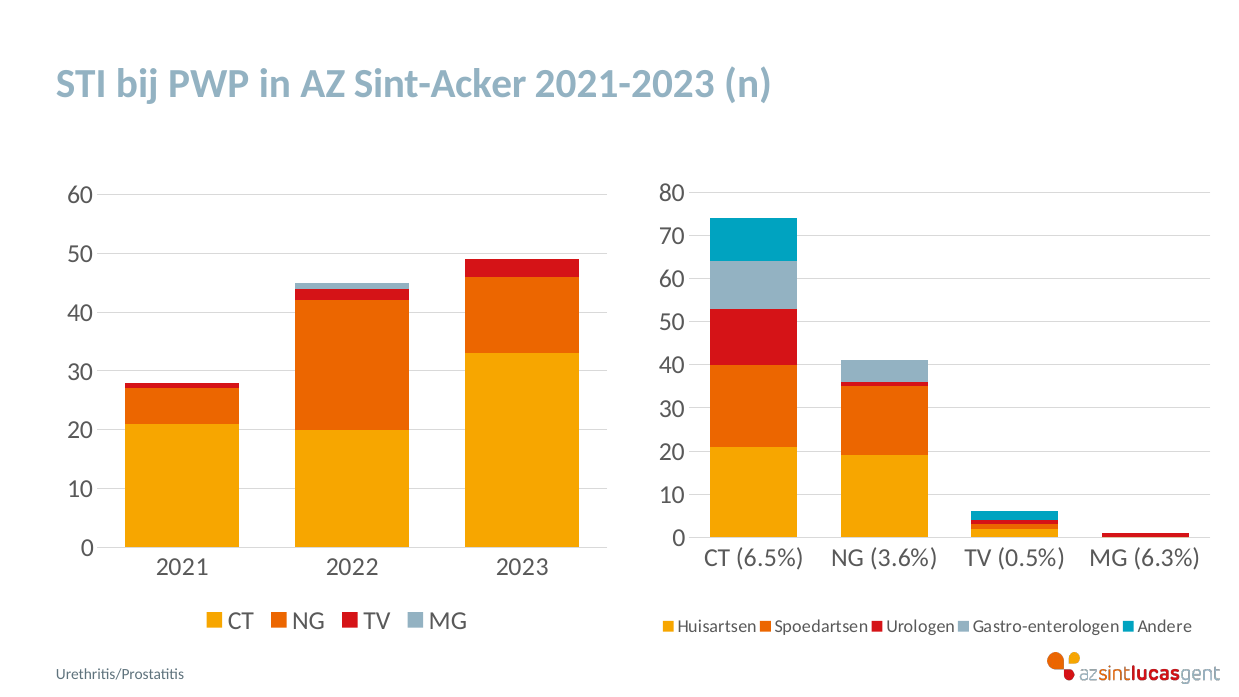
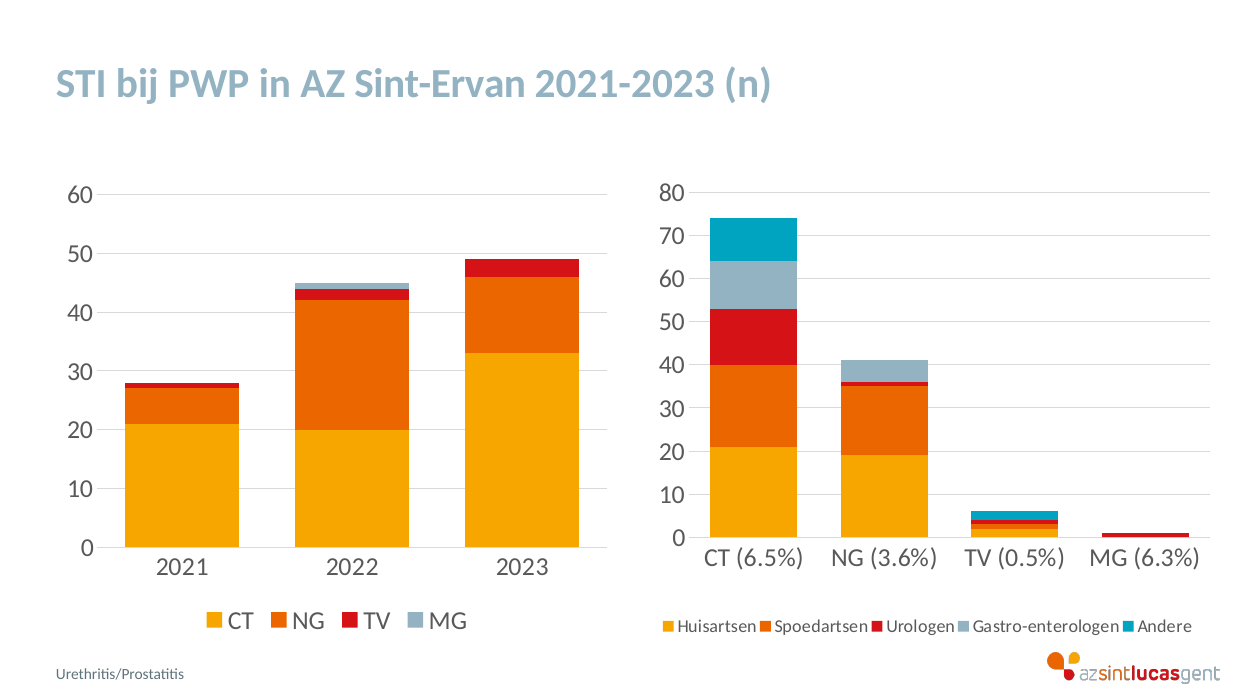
Sint-Acker: Sint-Acker -> Sint-Ervan
